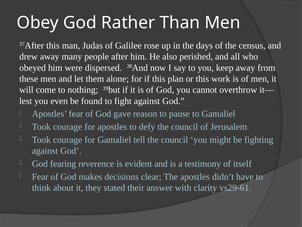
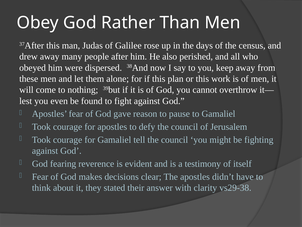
vs29-61: vs29-61 -> vs29-38
